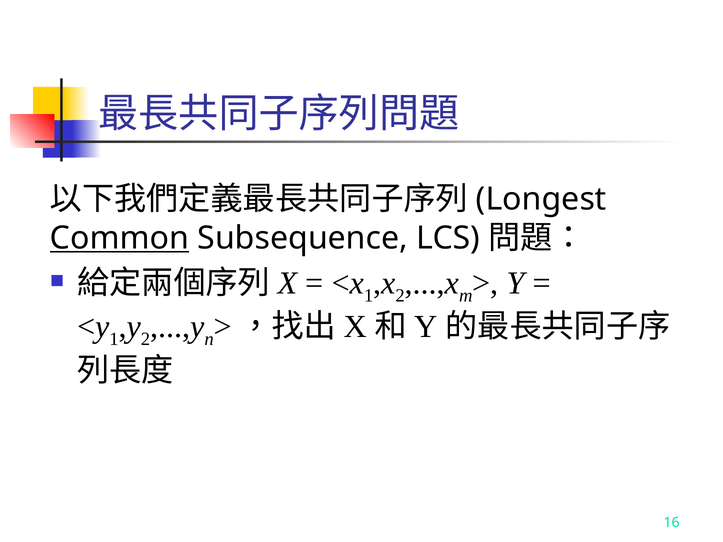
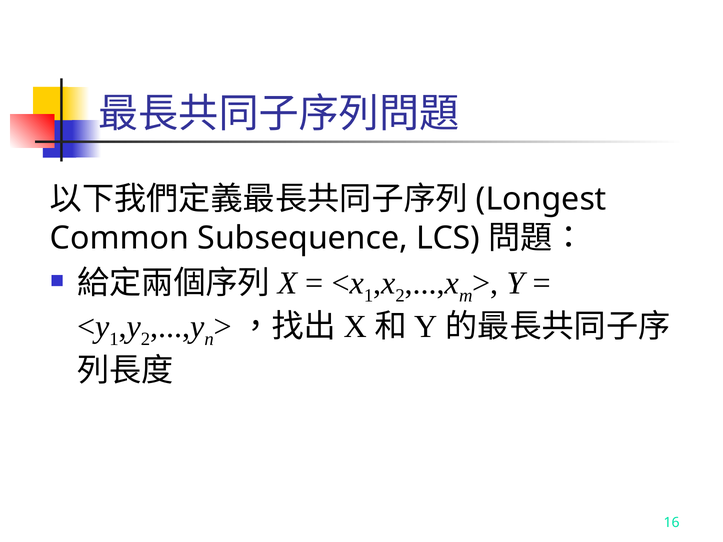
Common underline: present -> none
